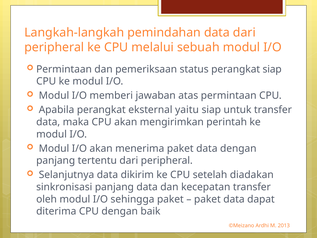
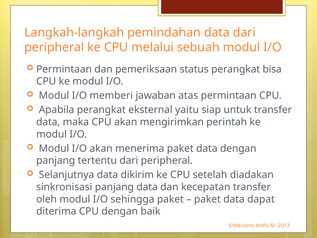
perangkat siap: siap -> bisa
